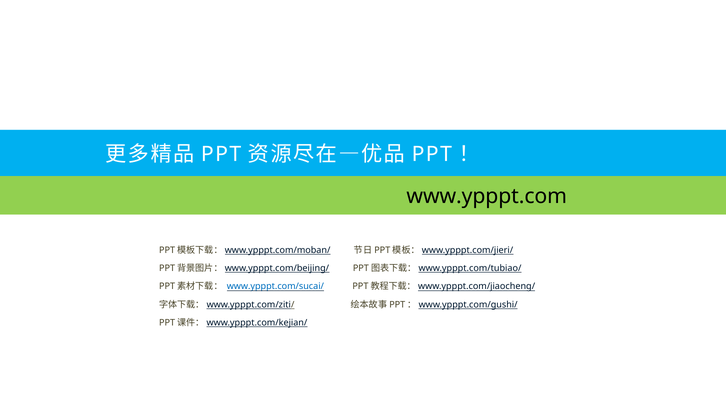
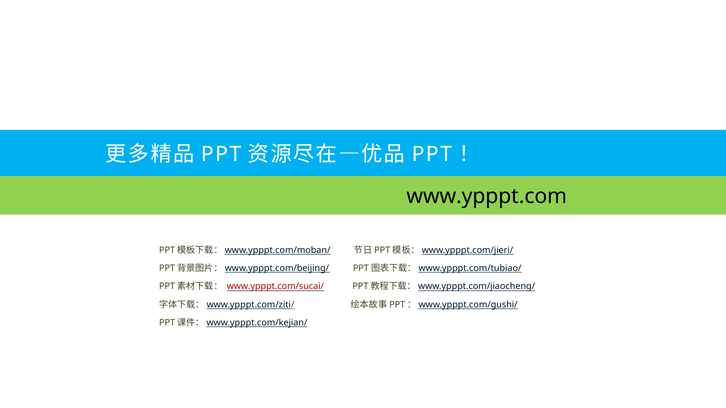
www.ypppt.com/sucai/ colour: blue -> red
